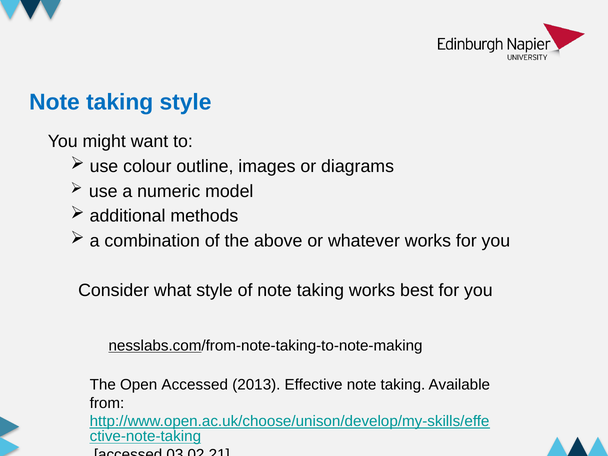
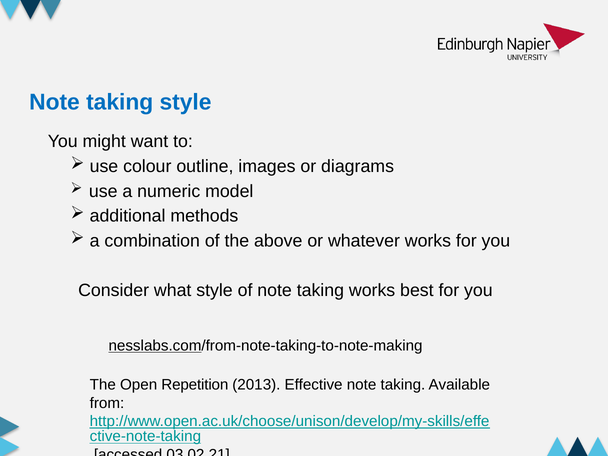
Open Accessed: Accessed -> Repetition
